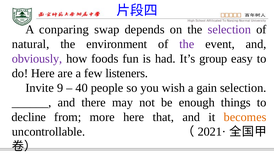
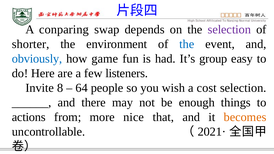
natural: natural -> shorter
the at (187, 44) colour: purple -> blue
obviously colour: purple -> blue
foods: foods -> game
9: 9 -> 8
40: 40 -> 64
gain: gain -> cost
decline: decline -> actions
more here: here -> nice
